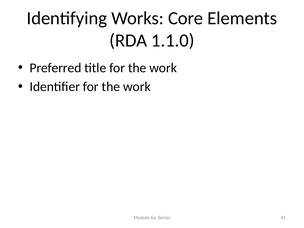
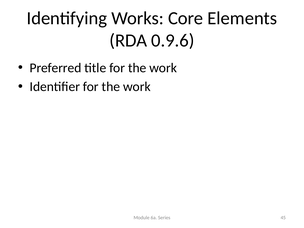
1.1.0: 1.1.0 -> 0.9.6
